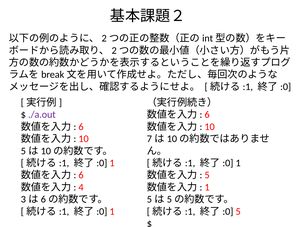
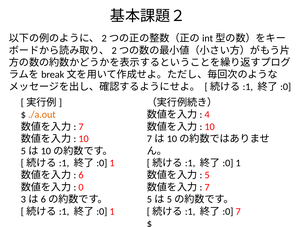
./a.out colour: purple -> orange
6 at (207, 114): 6 -> 4
6 at (81, 126): 6 -> 7
4: 4 -> 0
1 at (207, 187): 1 -> 7
5 at (238, 211): 5 -> 7
